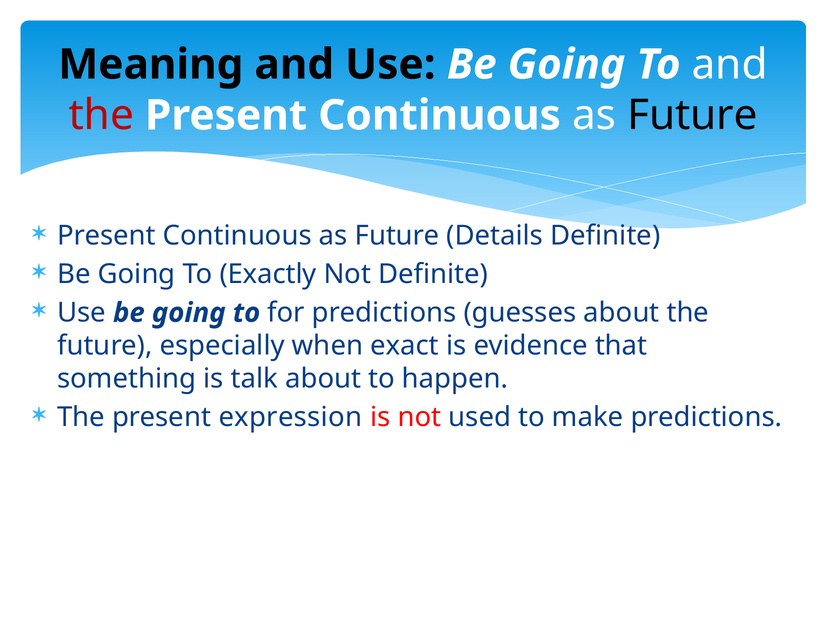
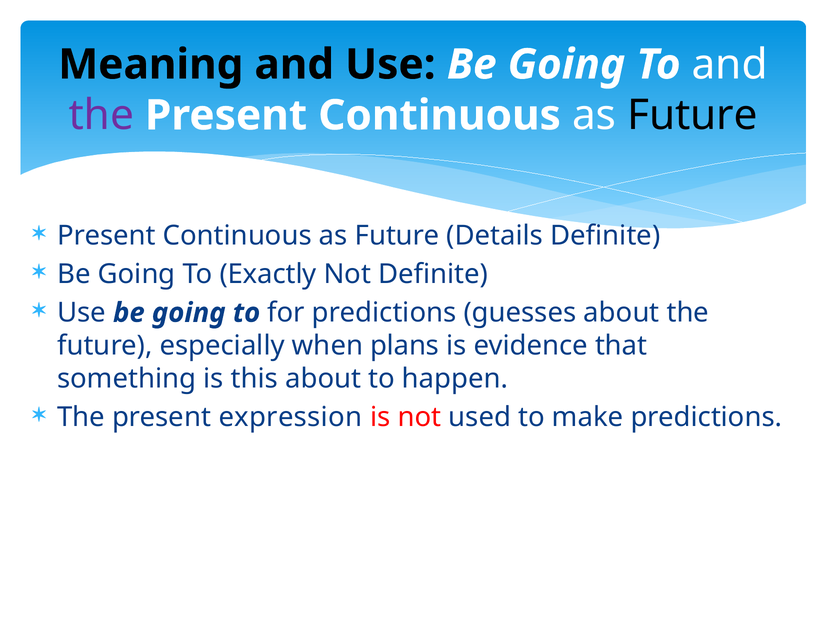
the at (101, 116) colour: red -> purple
exact: exact -> plans
talk: talk -> this
